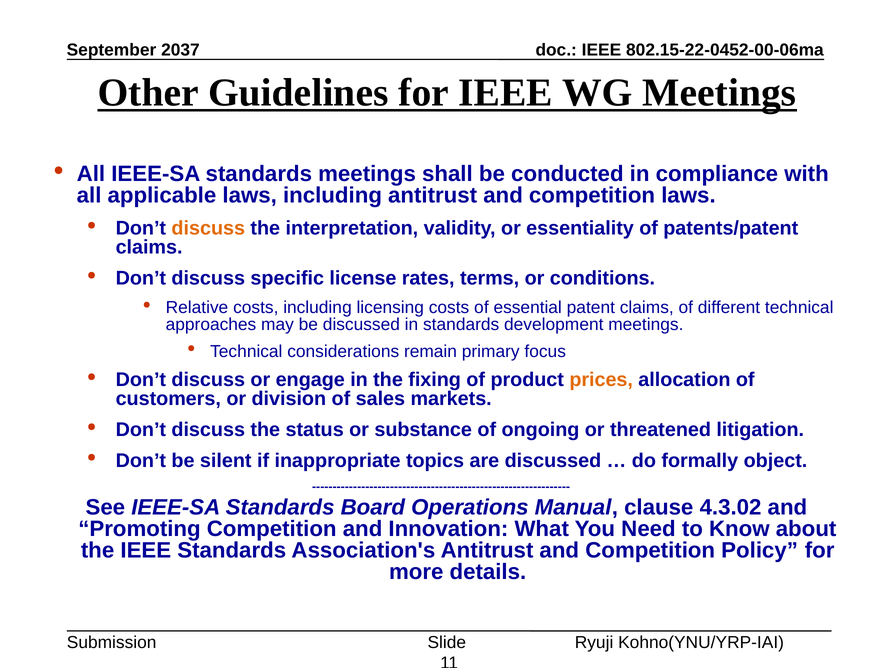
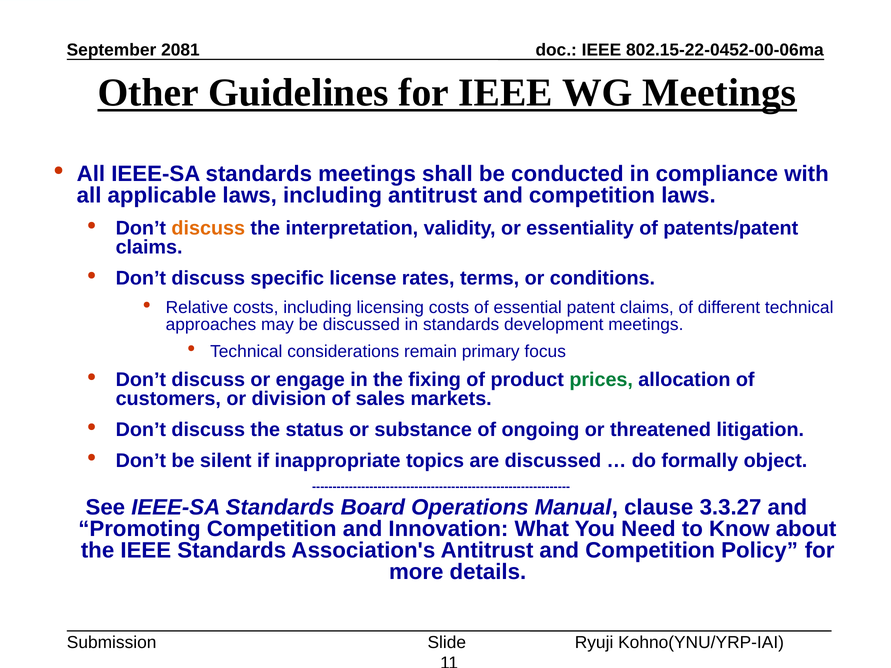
2037: 2037 -> 2081
prices colour: orange -> green
4.3.02: 4.3.02 -> 3.3.27
